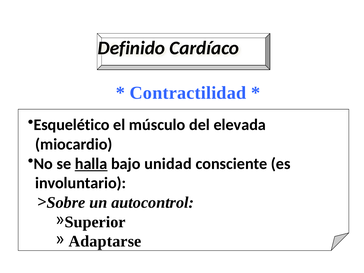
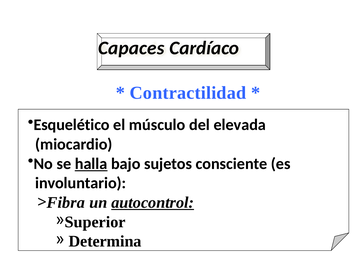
Definido: Definido -> Capaces
unidad: unidad -> sujetos
Sobre: Sobre -> Fibra
autocontrol underline: none -> present
Adaptarse: Adaptarse -> Determina
